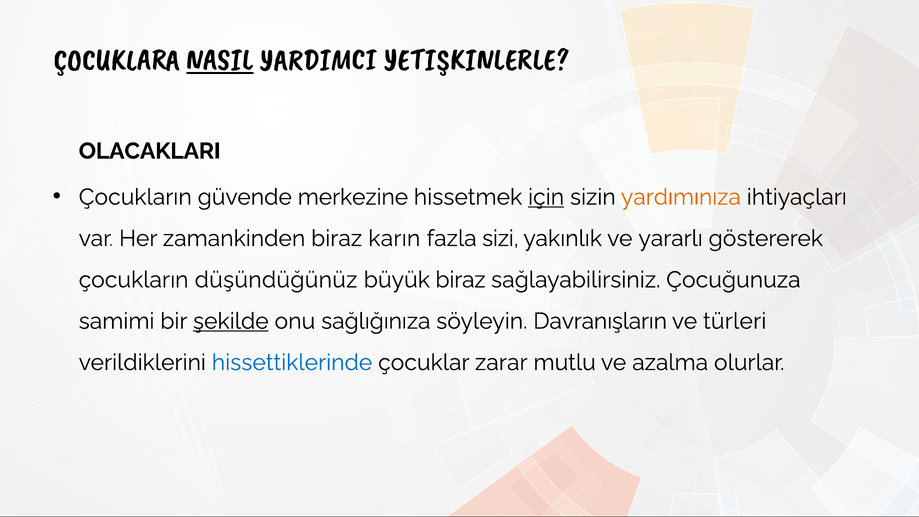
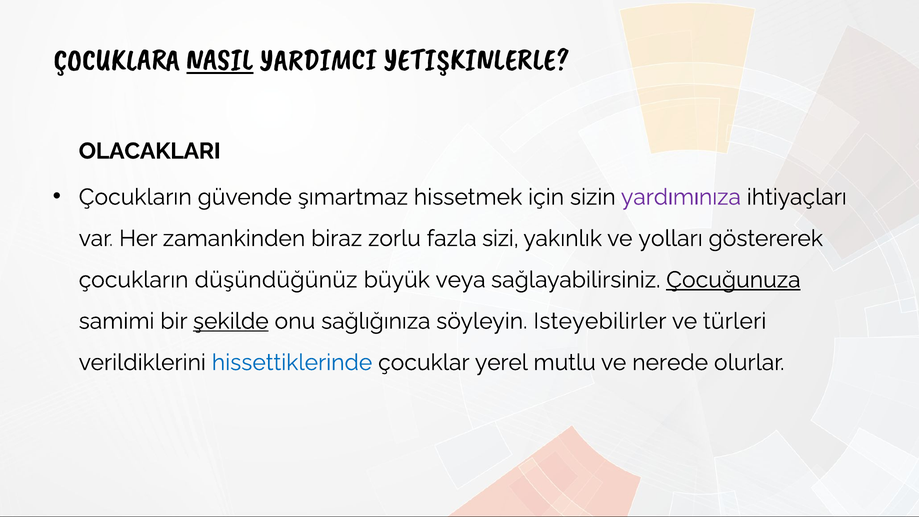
merkezine: merkezine -> şımartmaz
için underline: present -> none
yardımınıza colour: orange -> purple
karın: karın -> zorlu
yararlı: yararlı -> yolları
büyük biraz: biraz -> veya
Çocuğunuza underline: none -> present
Davranışların: Davranışların -> Isteyebilirler
zarar: zarar -> yerel
azalma: azalma -> nerede
